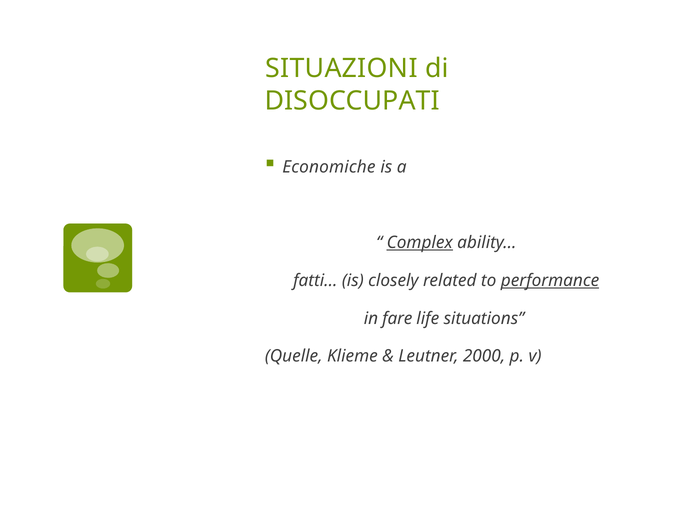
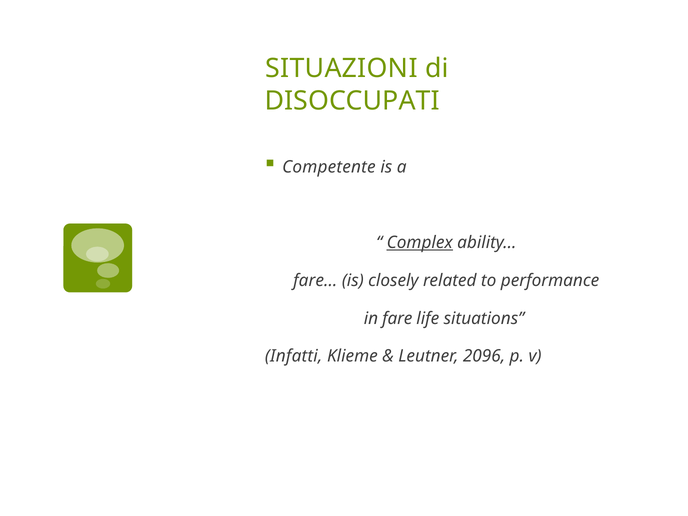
Economiche: Economiche -> Competente
fatti…: fatti… -> fare…
performance underline: present -> none
Quelle: Quelle -> Infatti
2000: 2000 -> 2096
